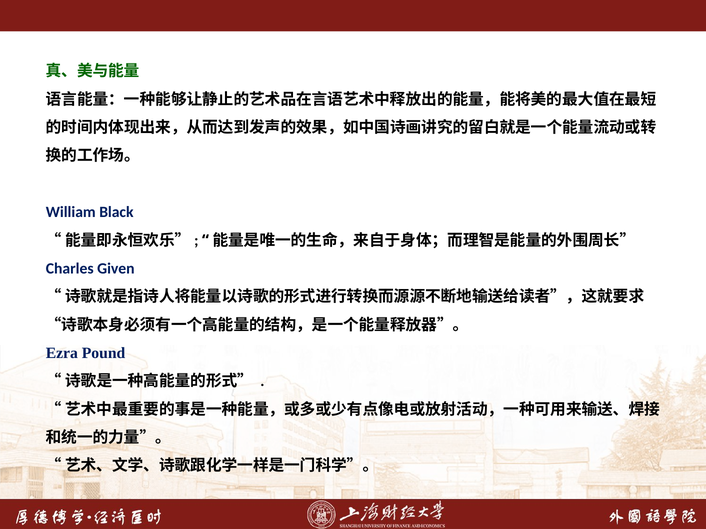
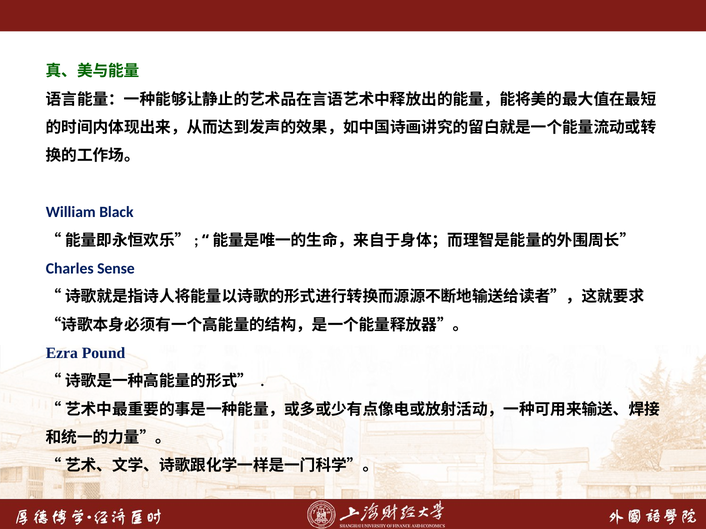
Given: Given -> Sense
